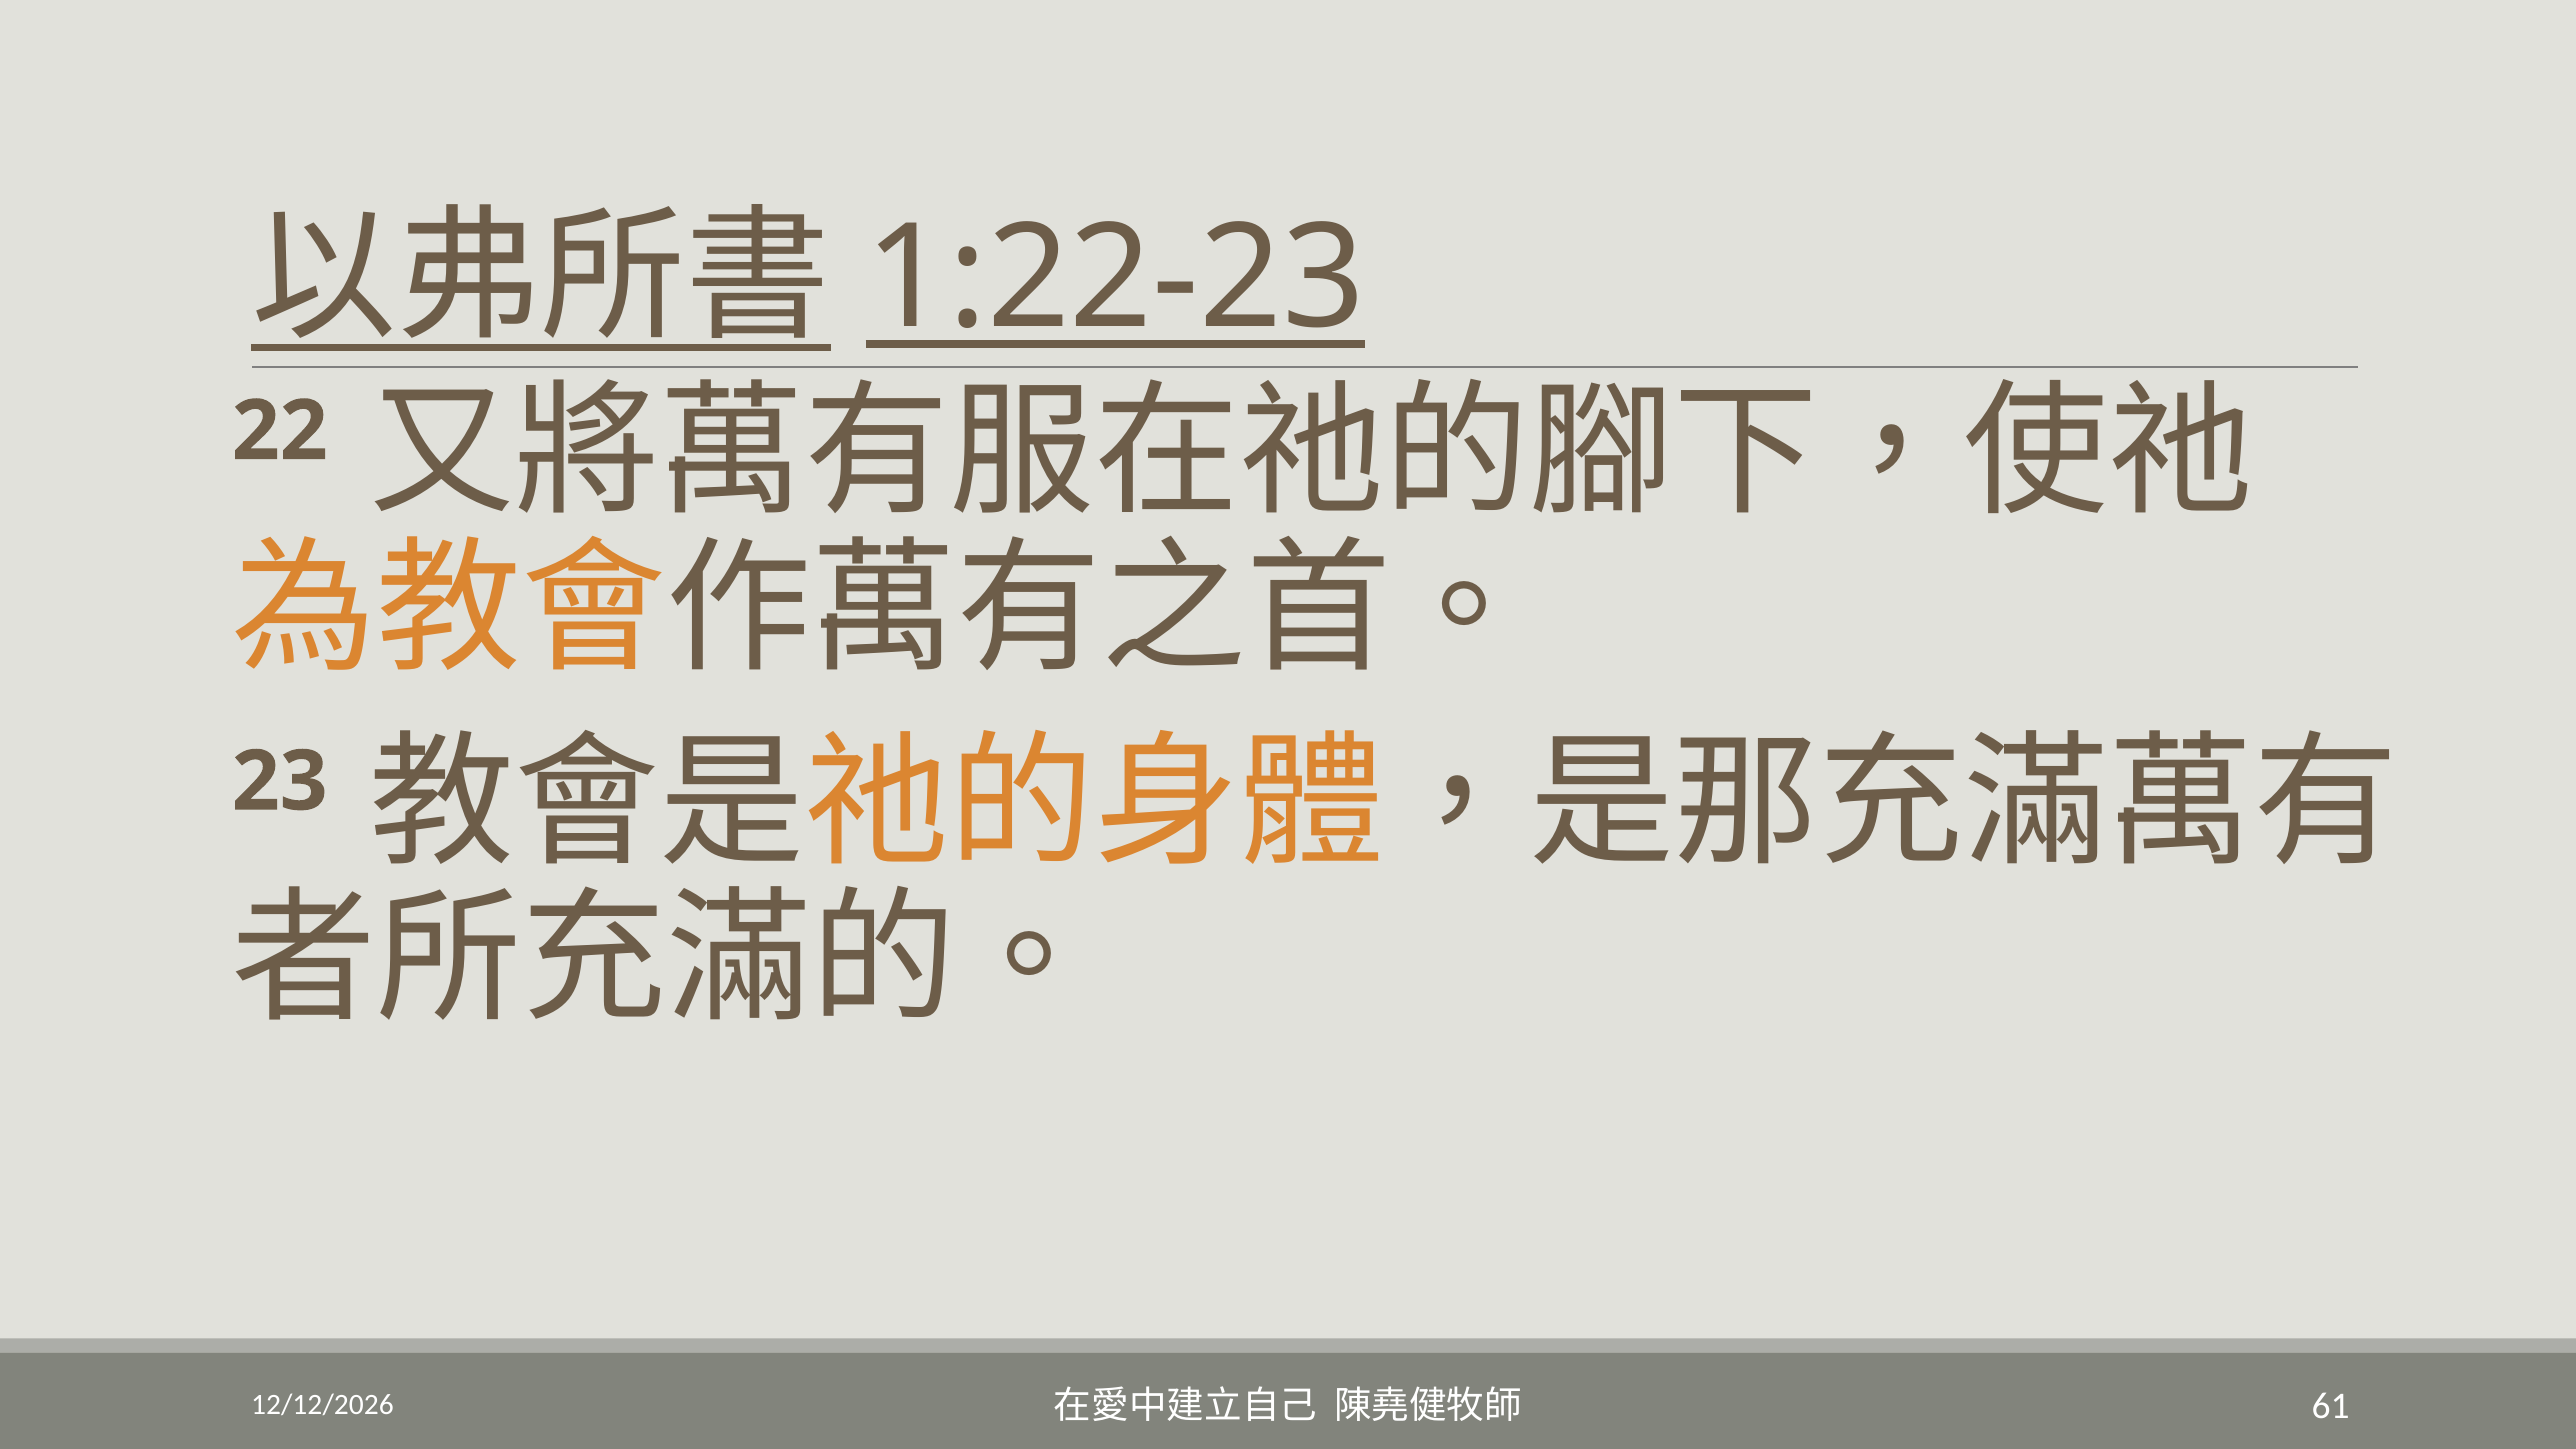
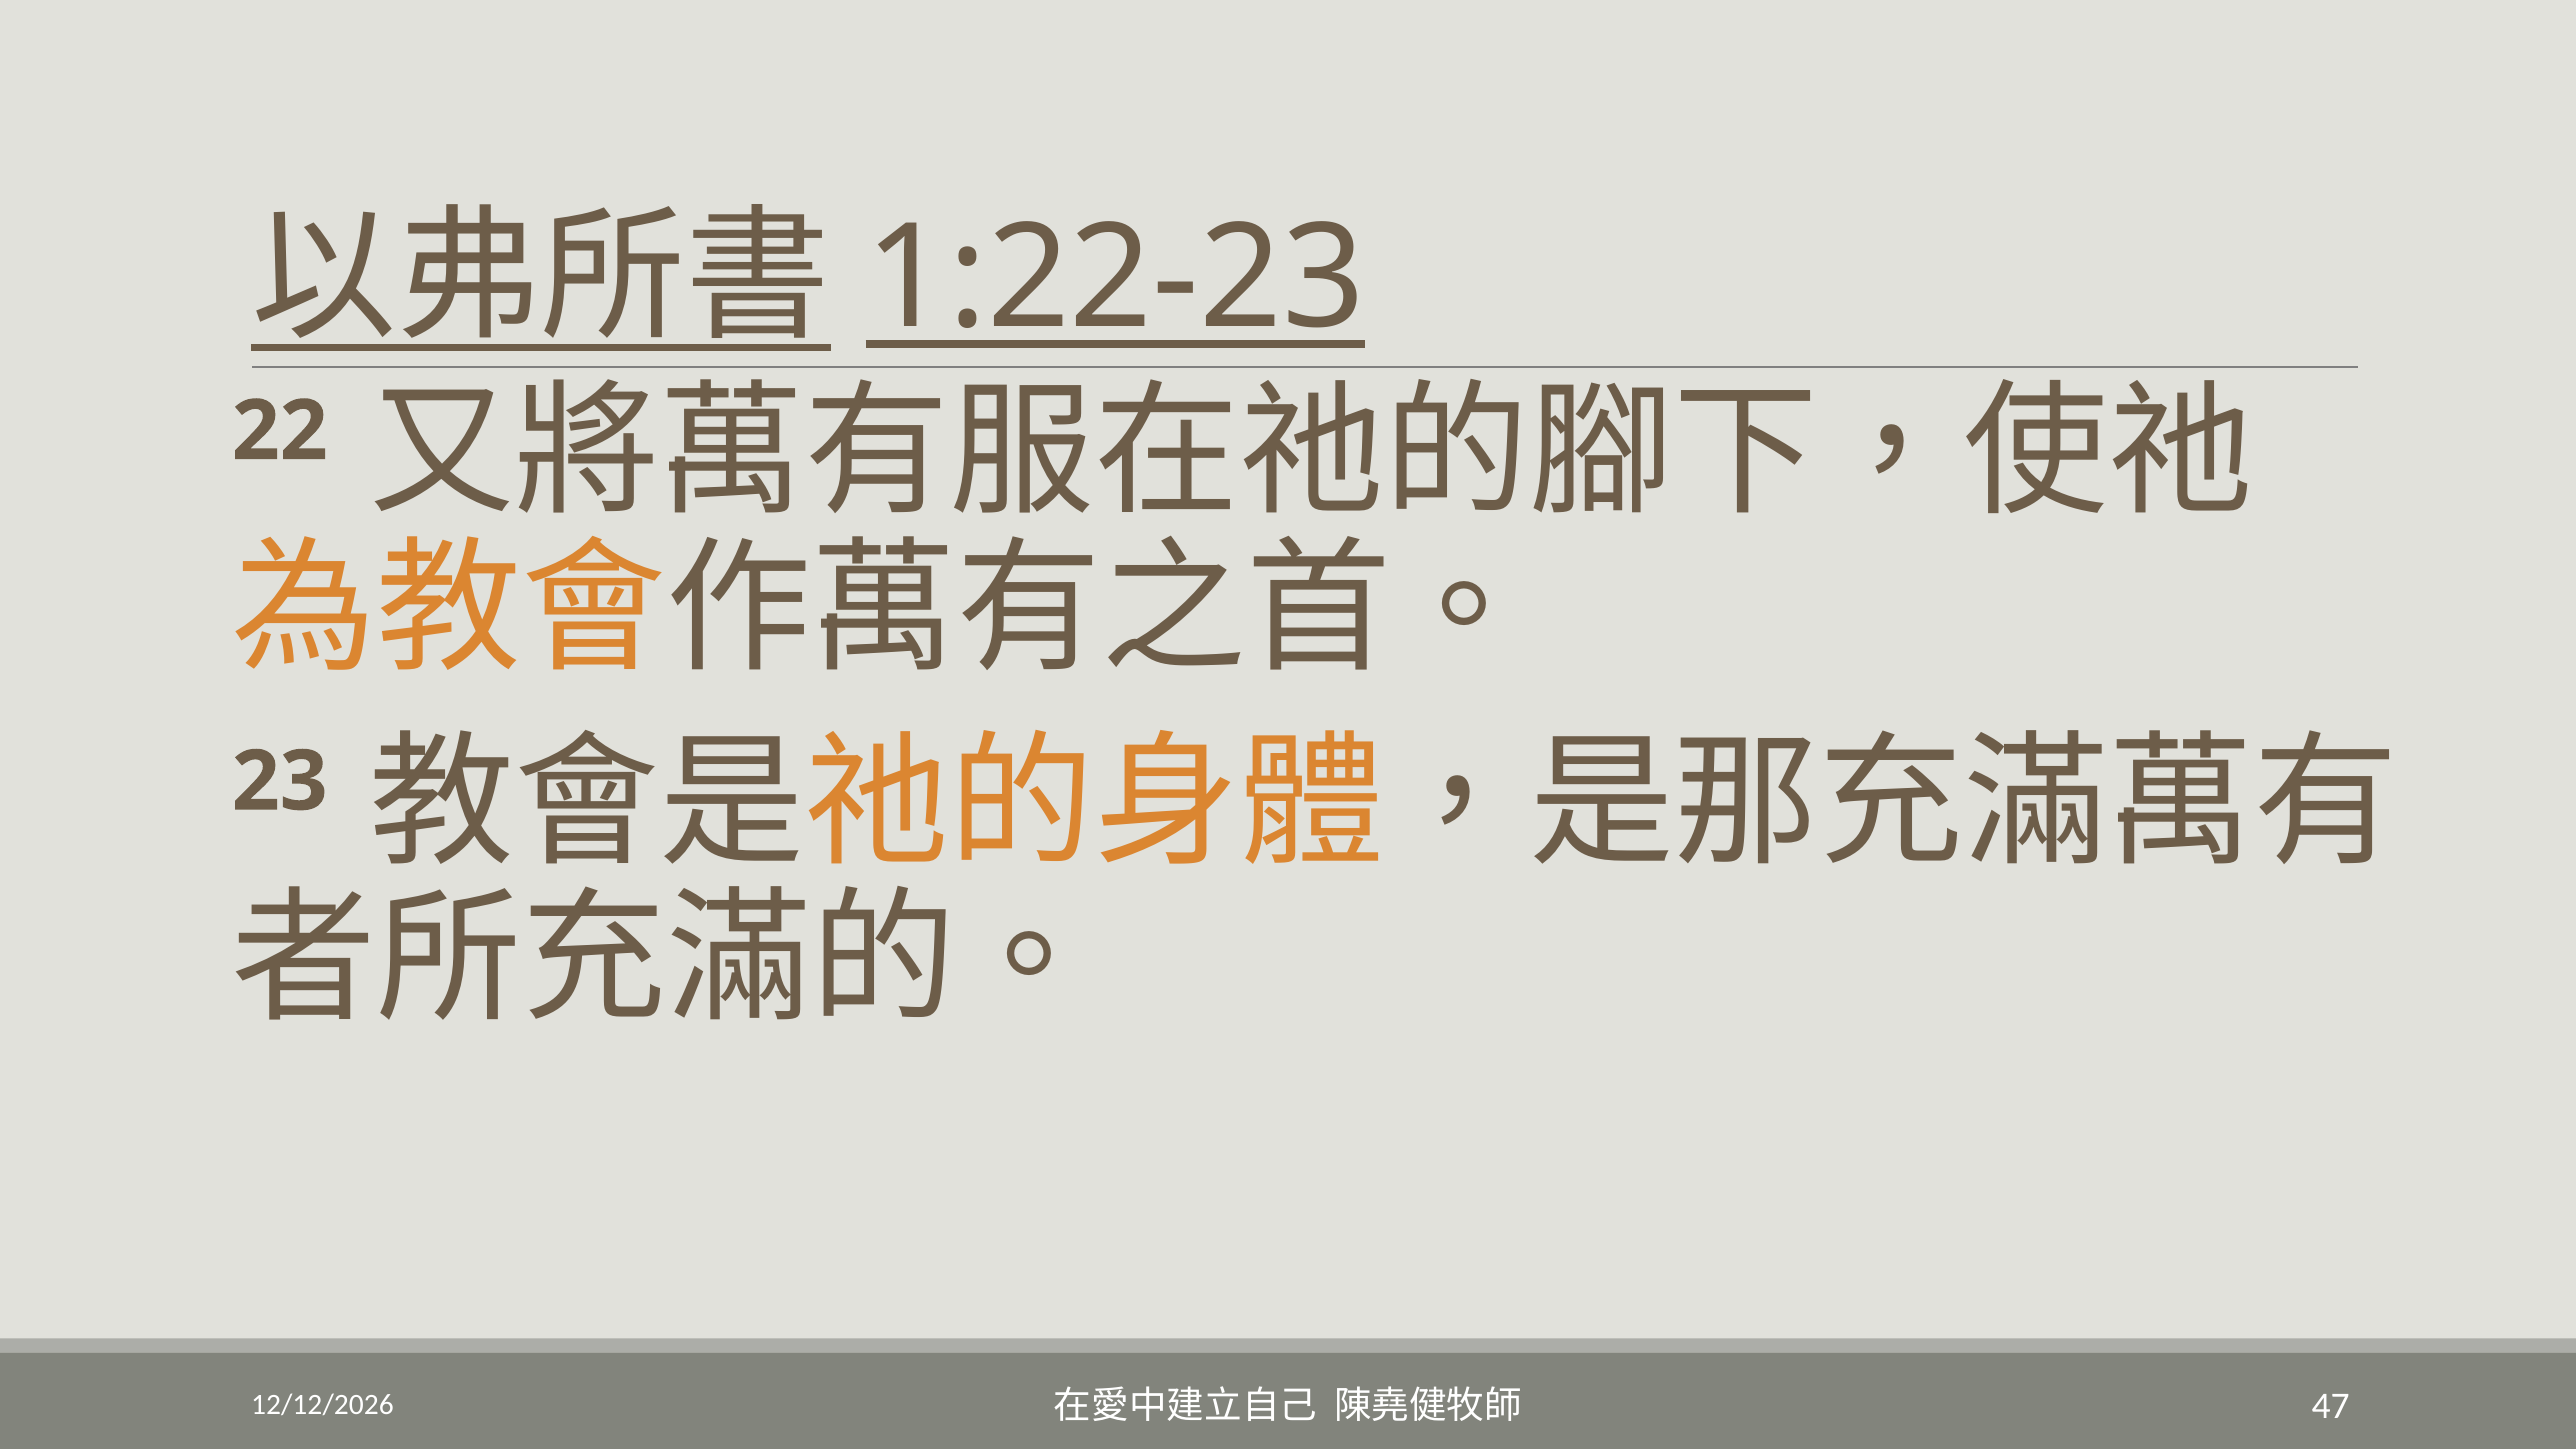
61: 61 -> 47
